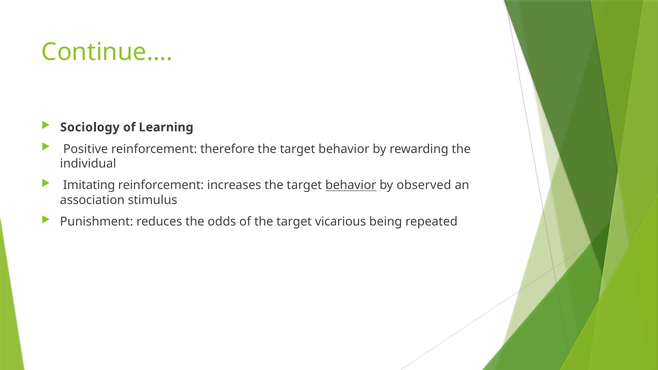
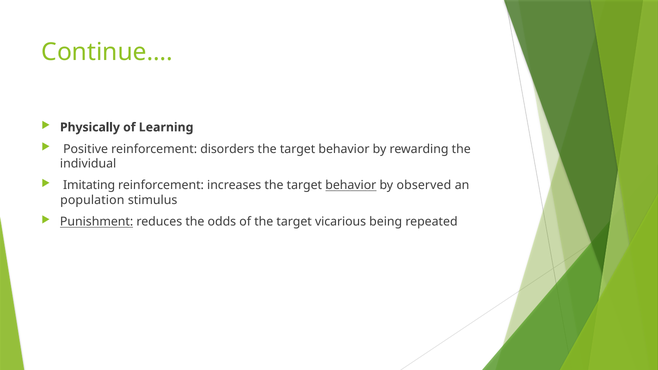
Sociology: Sociology -> Physically
therefore: therefore -> disorders
association: association -> population
Punishment underline: none -> present
